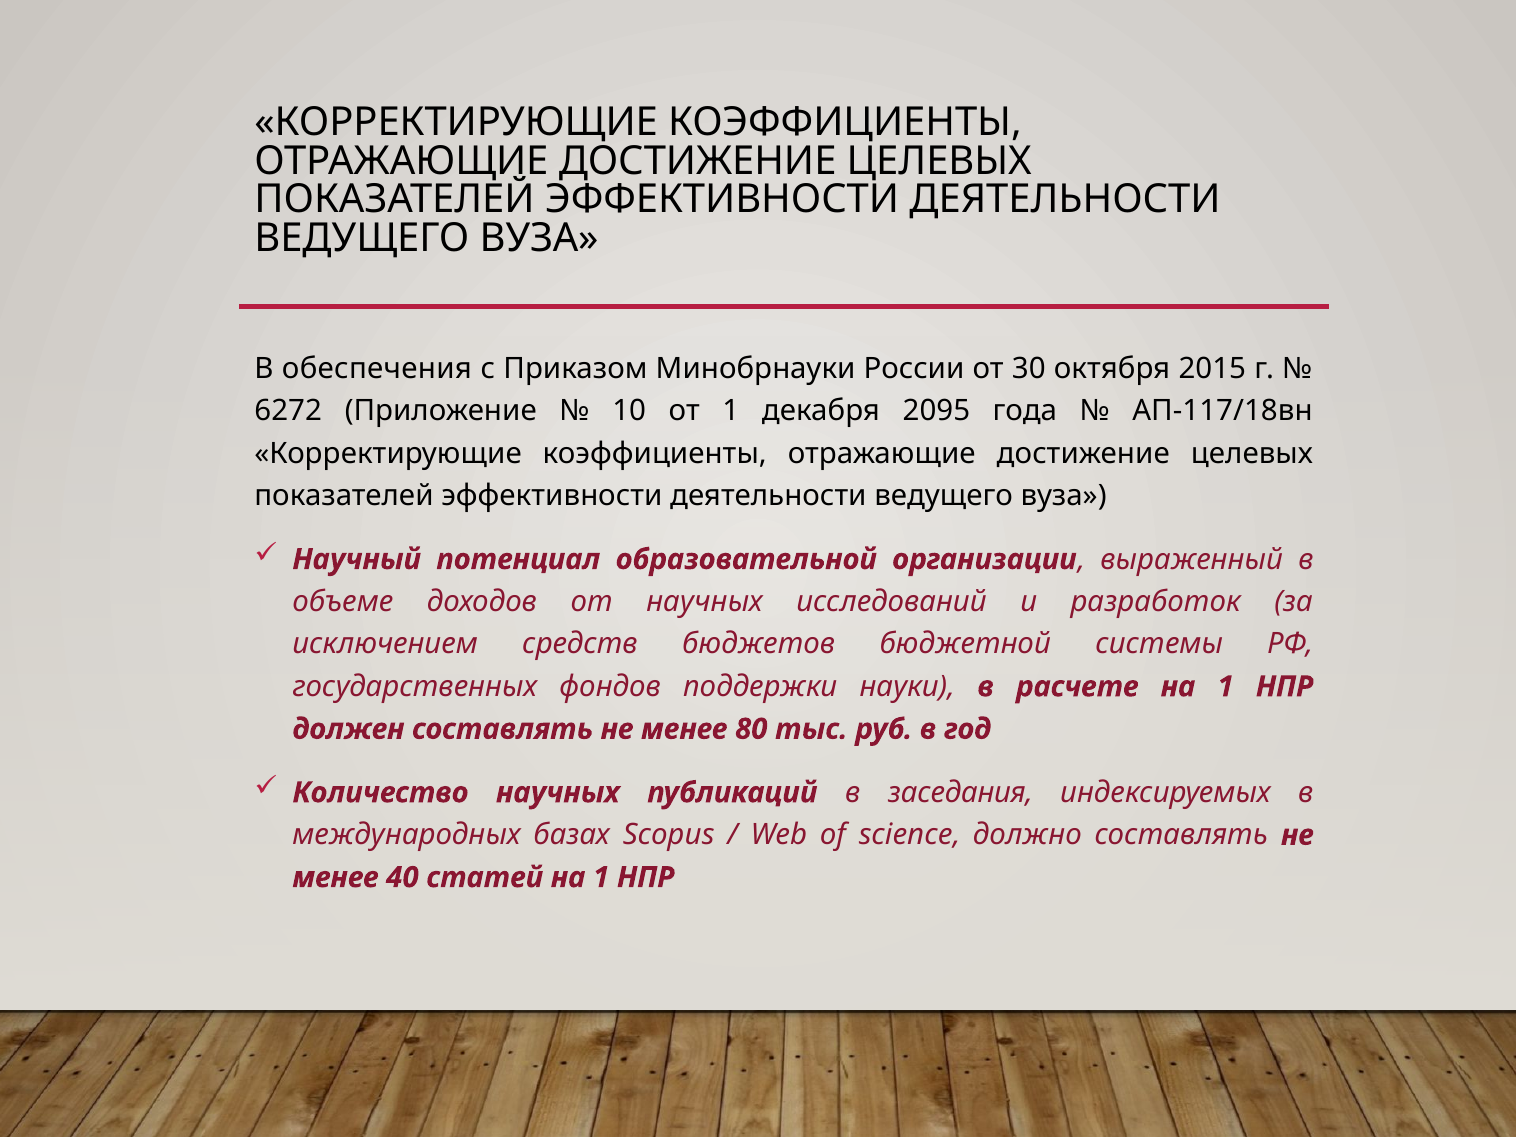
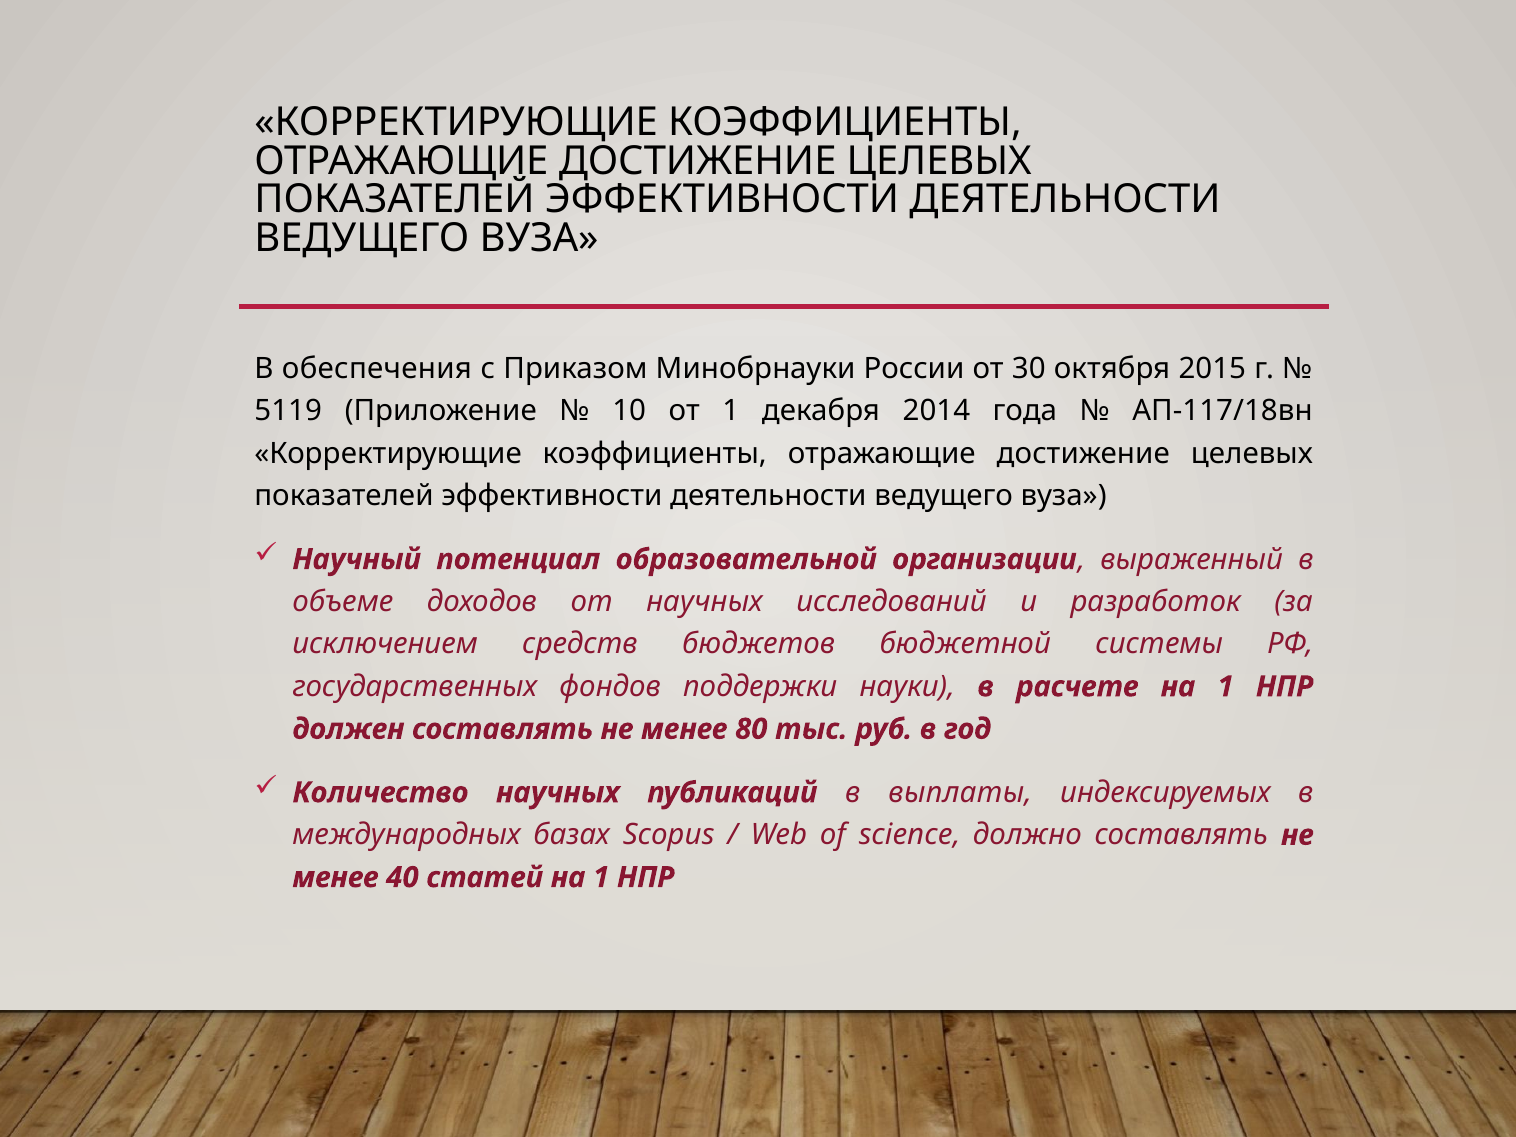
6272: 6272 -> 5119
2095: 2095 -> 2014
заседания: заседания -> выплаты
